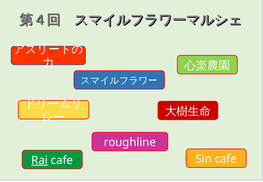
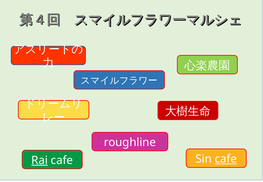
cafe at (226, 159) underline: none -> present
